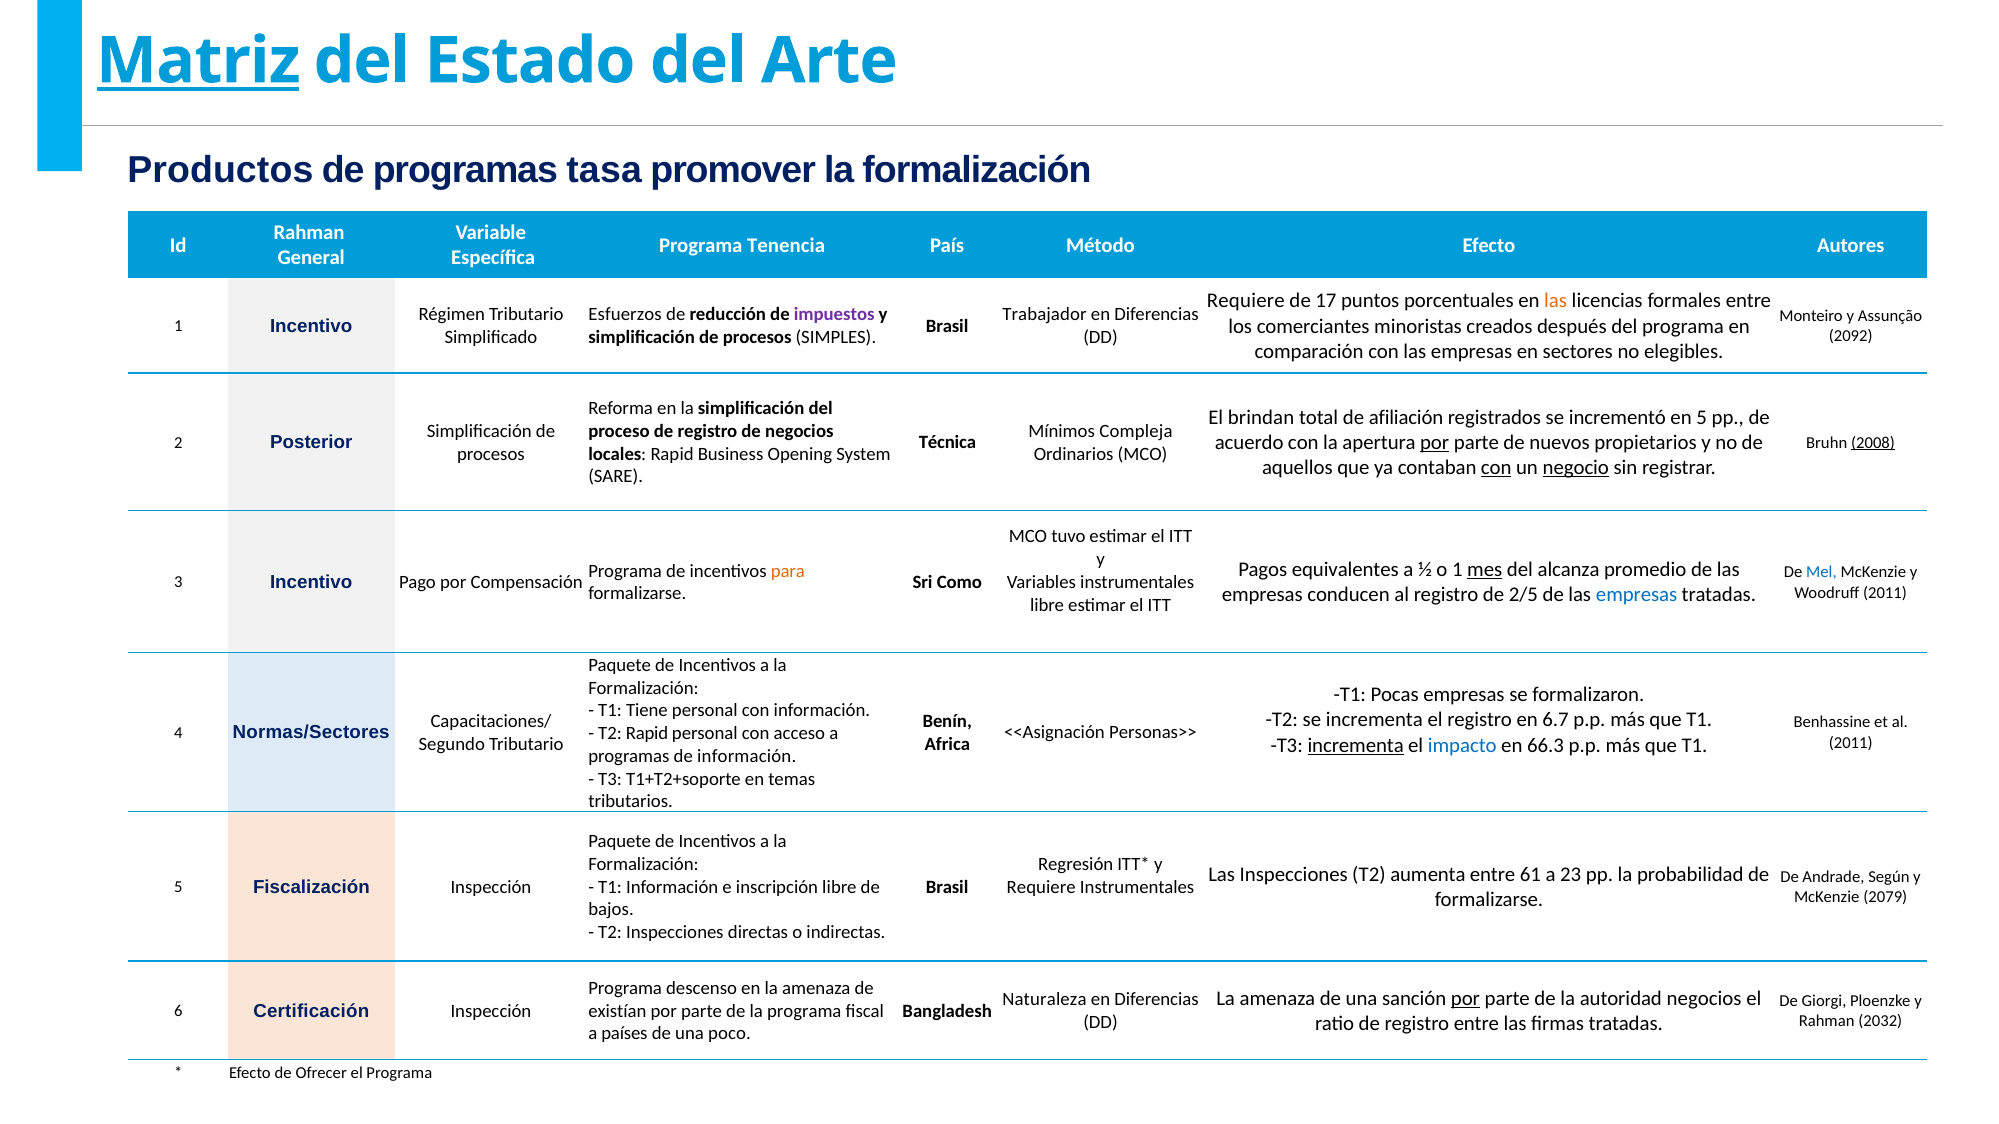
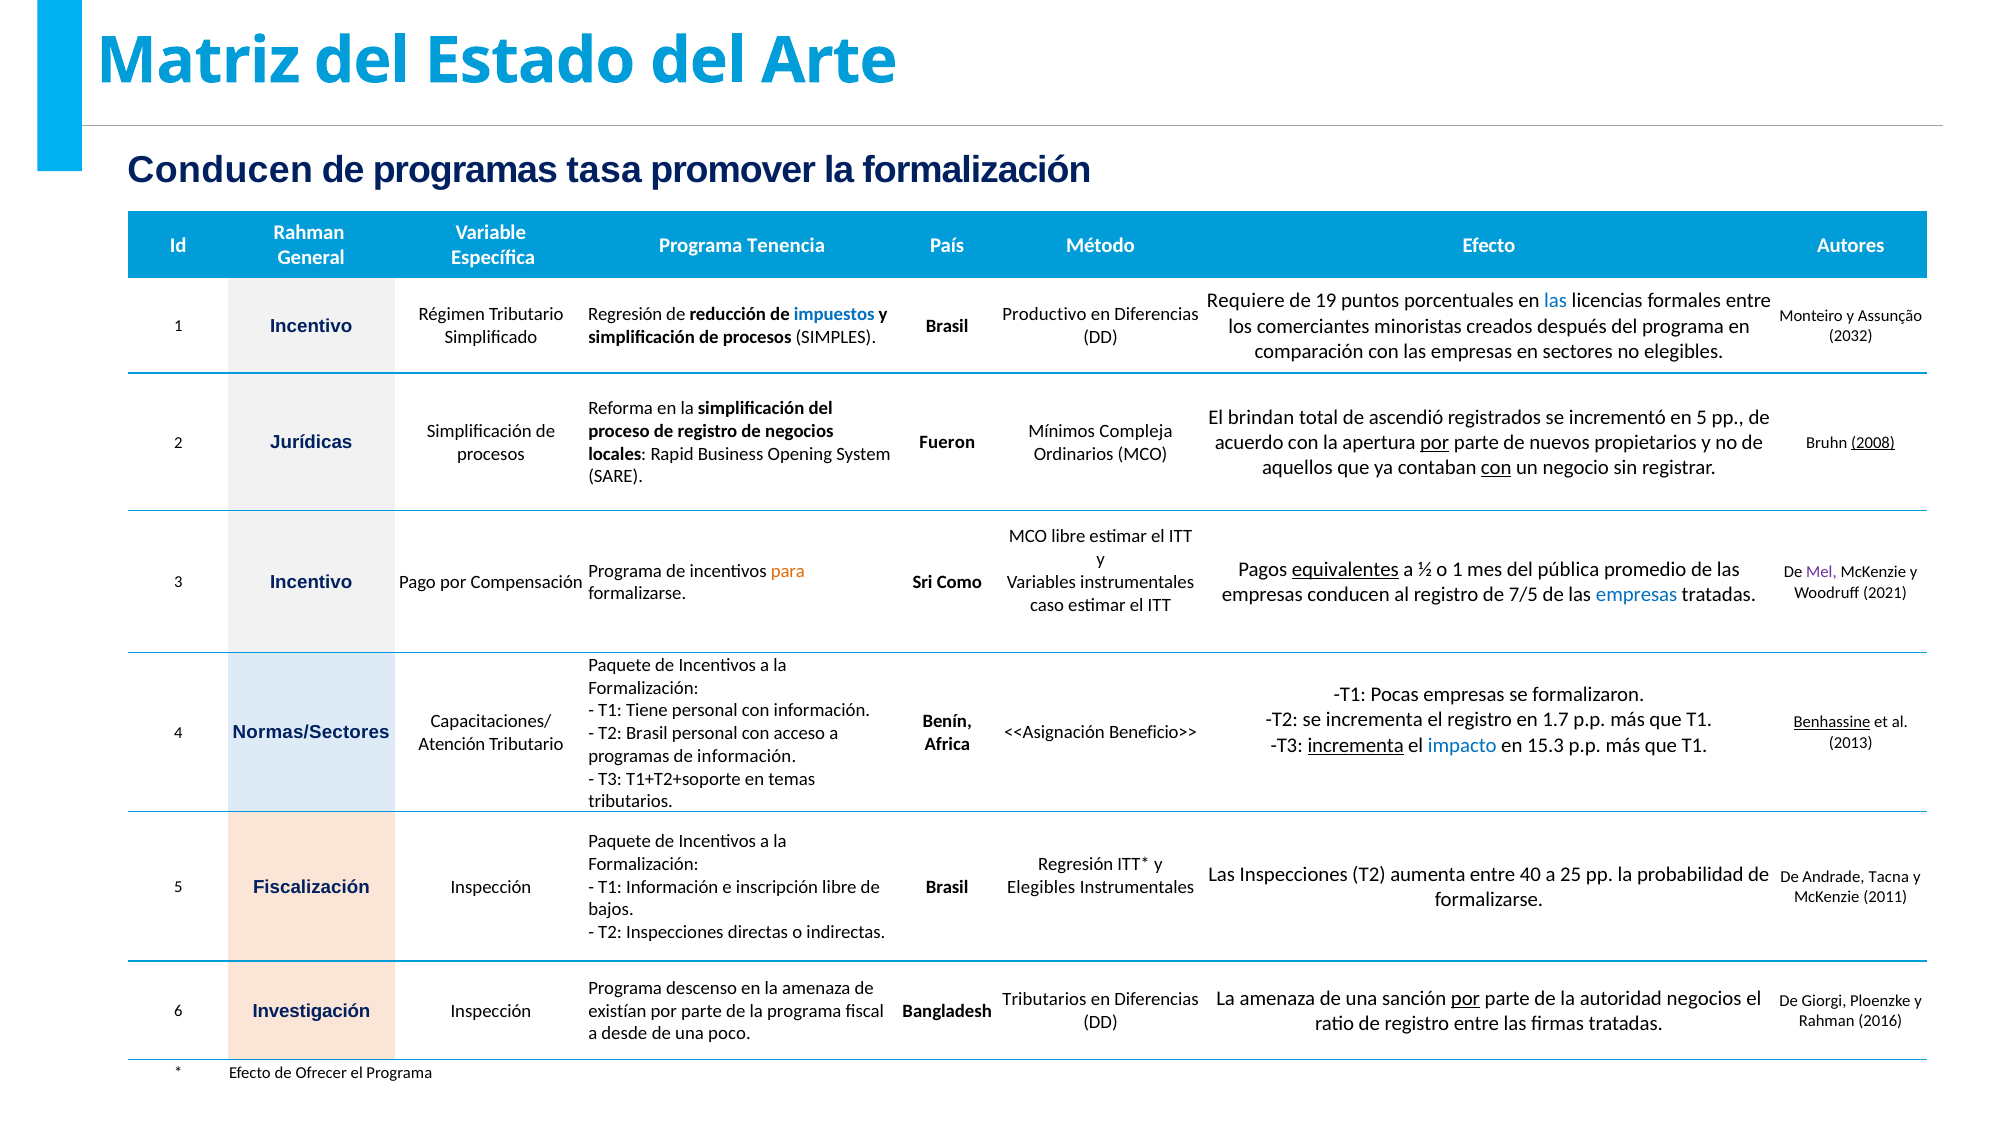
Matriz underline: present -> none
Productos at (220, 170): Productos -> Conducen
17: 17 -> 19
las at (1556, 301) colour: orange -> blue
Esfuerzos at (625, 315): Esfuerzos -> Regresión
impuestos colour: purple -> blue
Trabajador: Trabajador -> Productivo
2092: 2092 -> 2032
afiliación: afiliación -> ascendió
Técnica: Técnica -> Fueron
Posterior: Posterior -> Jurídicas
negocio underline: present -> none
MCO tuvo: tuvo -> libre
equivalentes underline: none -> present
mes underline: present -> none
alcanza: alcanza -> pública
Mel colour: blue -> purple
Woodruff 2011: 2011 -> 2021
2/5: 2/5 -> 7/5
libre at (1047, 605): libre -> caso
6.7: 6.7 -> 1.7
Benhassine underline: none -> present
Personas>>: Personas>> -> Beneficio>>
T2 Rapid: Rapid -> Brasil
2011 at (1851, 743): 2011 -> 2013
Segundo: Segundo -> Atención
66.3: 66.3 -> 15.3
61: 61 -> 40
23: 23 -> 25
Según: Según -> Tacna
Requiere at (1041, 887): Requiere -> Elegibles
2079: 2079 -> 2011
Naturaleza at (1044, 1000): Naturaleza -> Tributarios
Certificación: Certificación -> Investigación
2032: 2032 -> 2016
países: países -> desde
